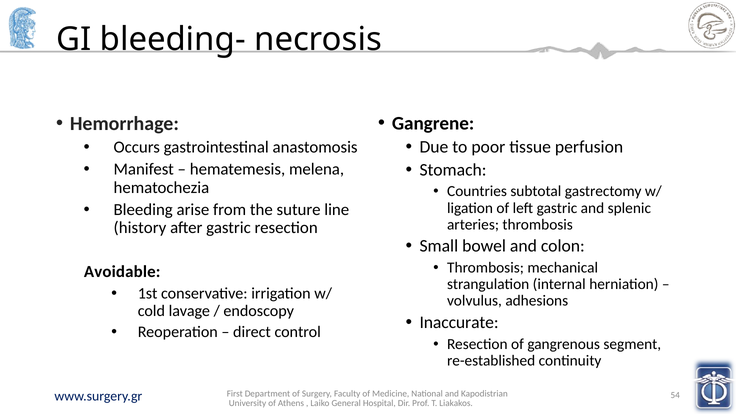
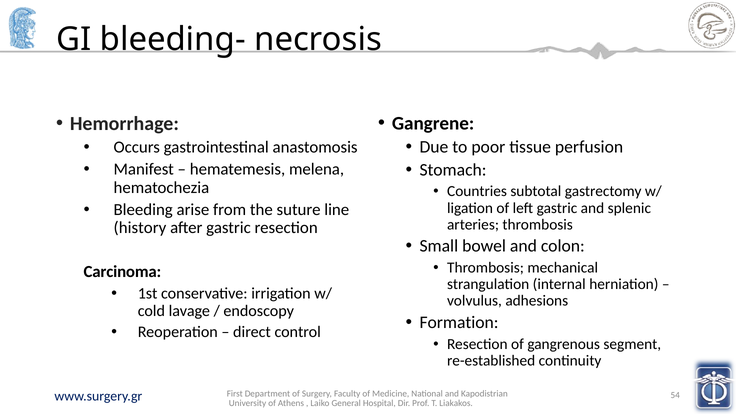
Avoidable: Avoidable -> Carcinoma
Inaccurate: Inaccurate -> Formation
